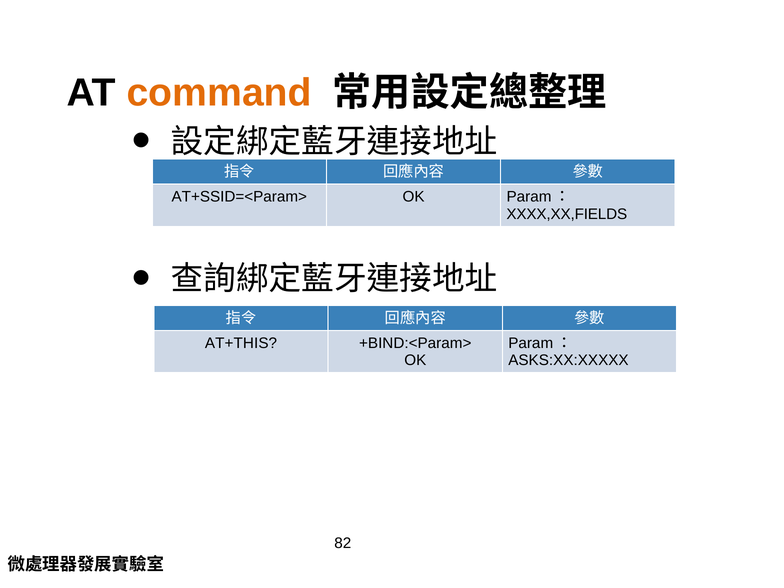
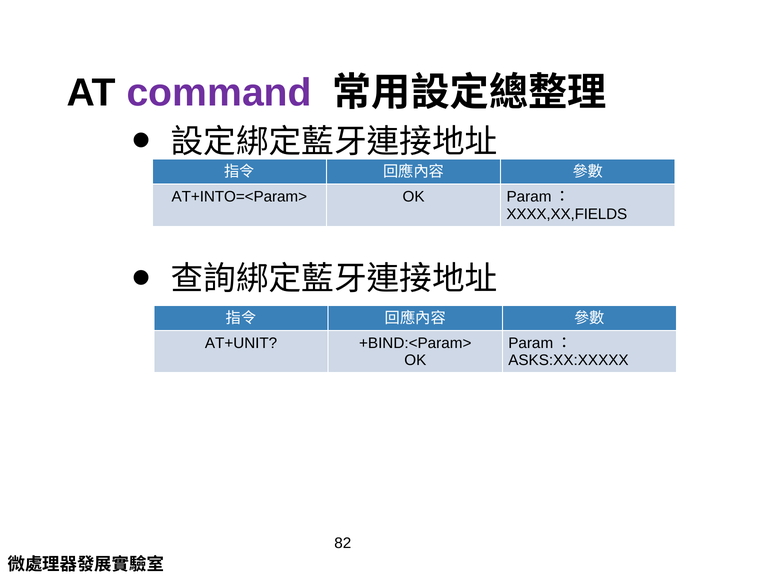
command colour: orange -> purple
AT+SSID=<Param>: AT+SSID=<Param> -> AT+INTO=<Param>
AT+THIS: AT+THIS -> AT+UNIT
